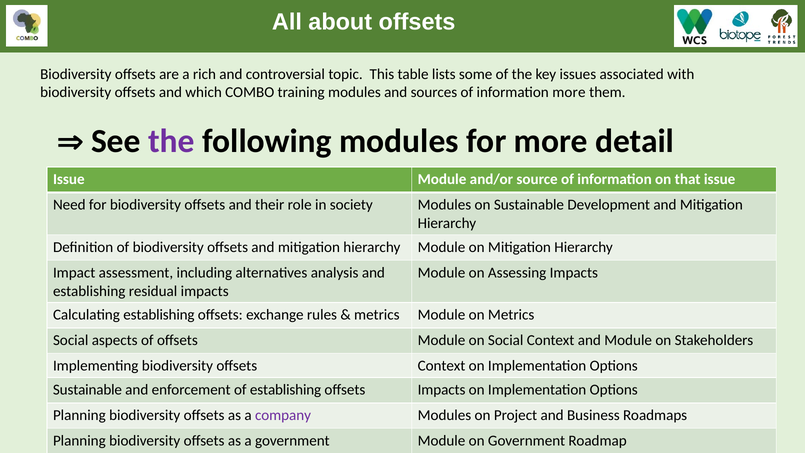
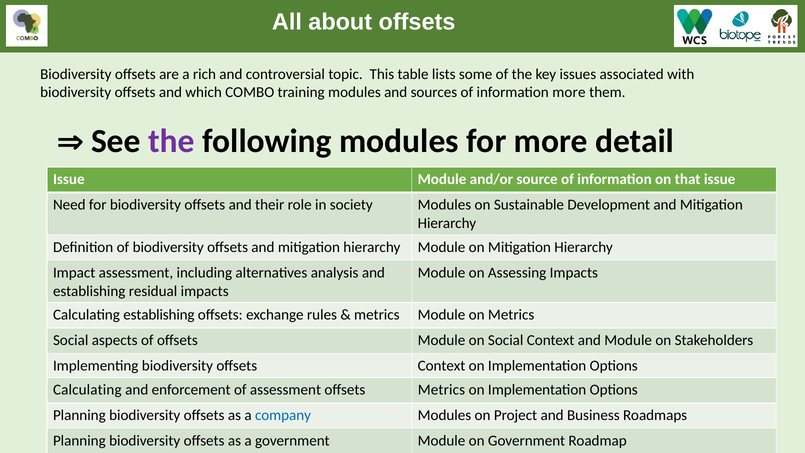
Sustainable at (87, 390): Sustainable -> Calculating
of establishing: establishing -> assessment
offsets Impacts: Impacts -> Metrics
company colour: purple -> blue
